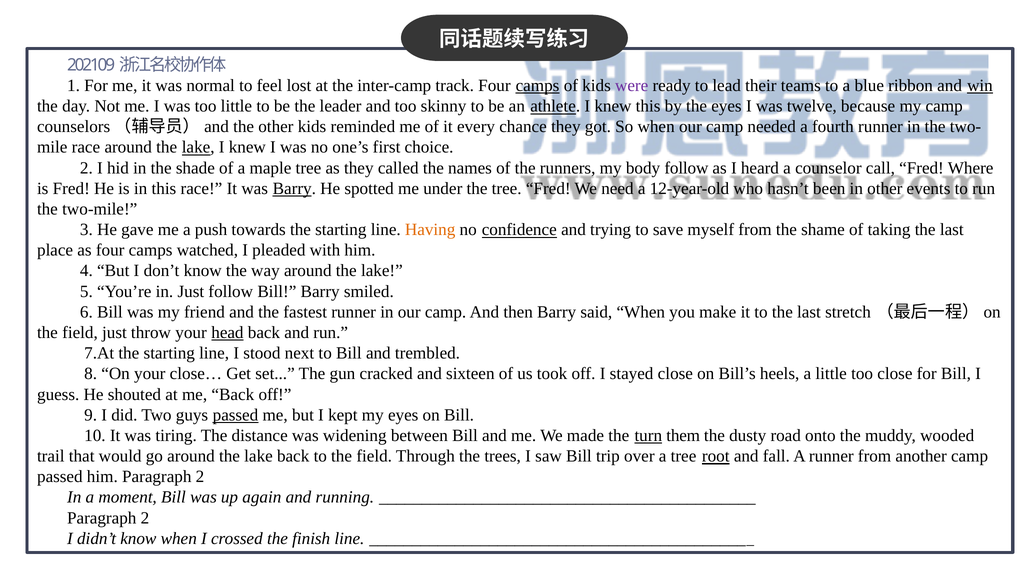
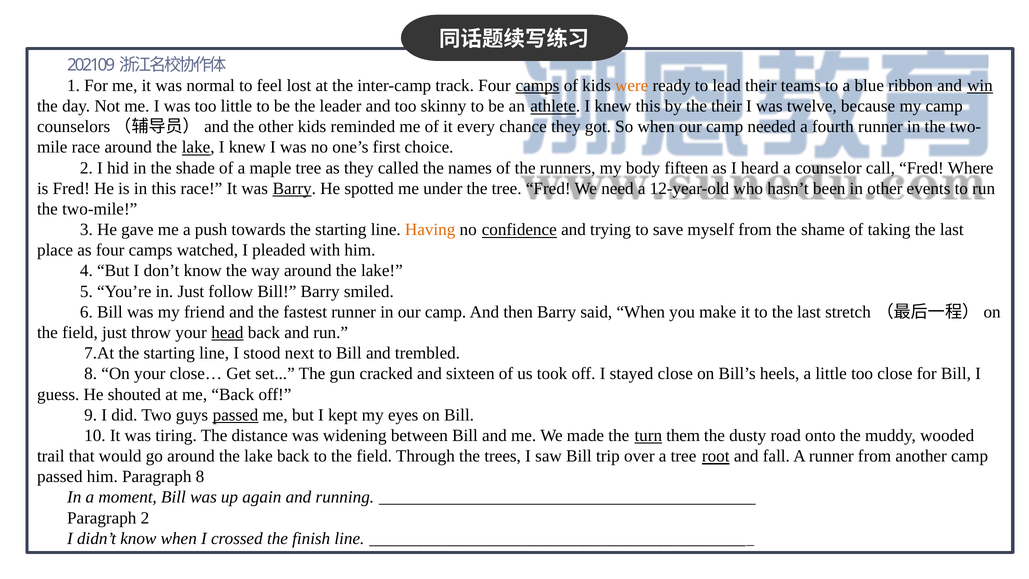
were colour: purple -> orange
the eyes: eyes -> their
body follow: follow -> fifteen
him Paragraph 2: 2 -> 8
